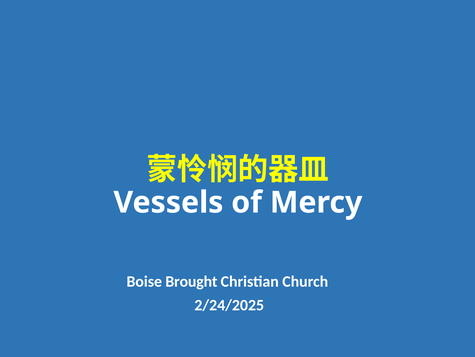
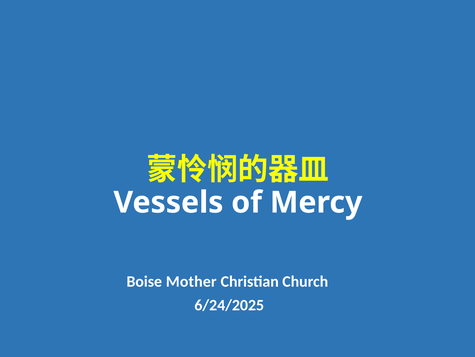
Brought: Brought -> Mother
2/24/2025: 2/24/2025 -> 6/24/2025
